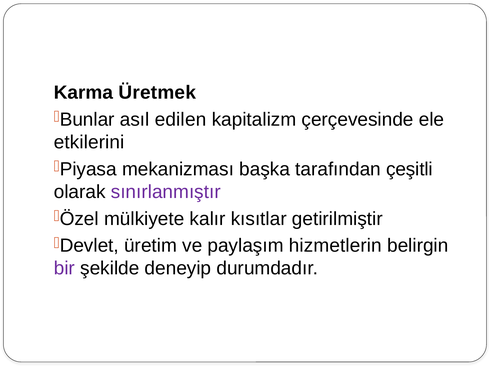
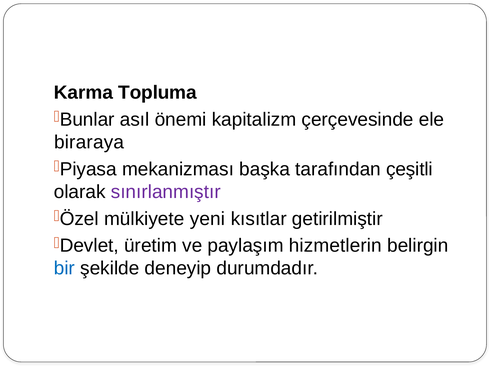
Üretmek: Üretmek -> Topluma
edilen: edilen -> önemi
etkilerini: etkilerini -> biraraya
kalır: kalır -> yeni
bir colour: purple -> blue
